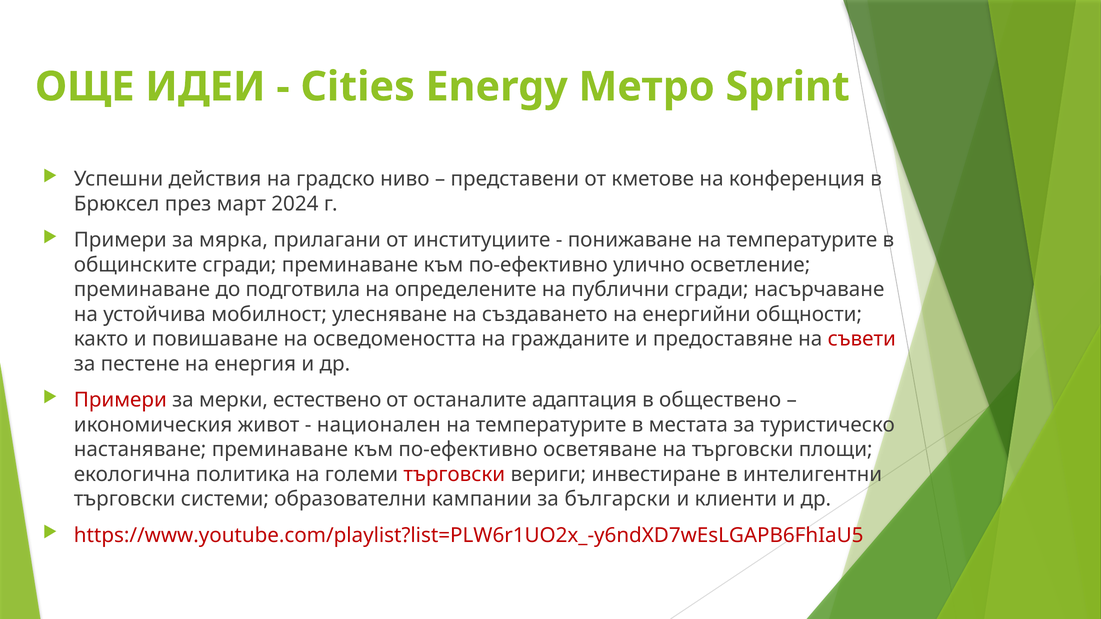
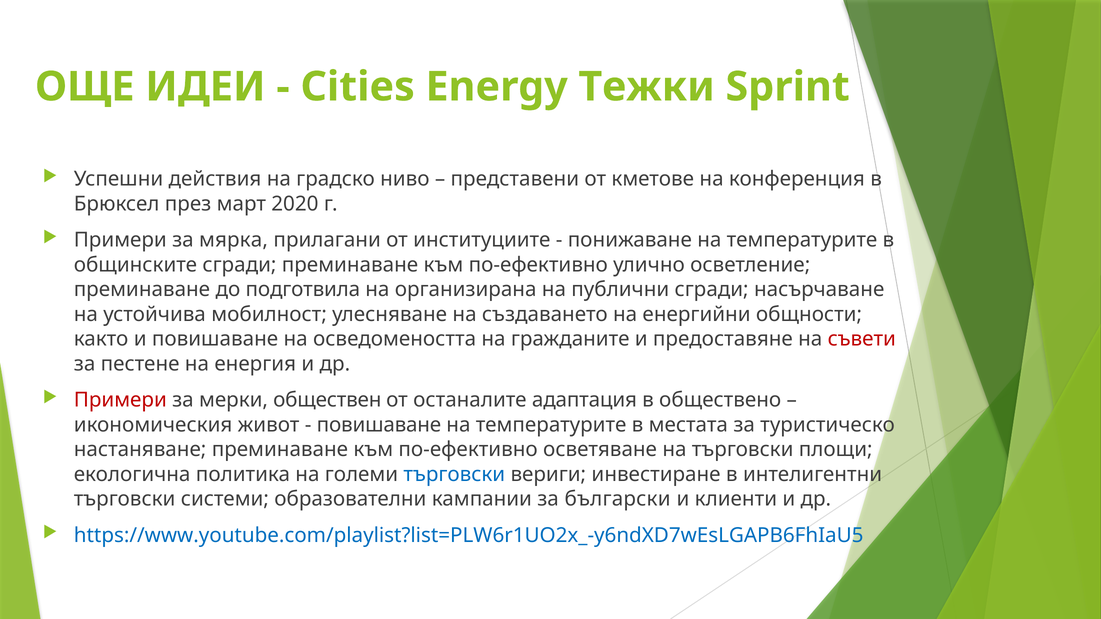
Метро: Метро -> Тежки
2024: 2024 -> 2020
определените: определените -> организирана
естествено: естествено -> обществен
национален at (379, 425): национален -> повишаване
търговски at (454, 475) colour: red -> blue
https://www.youtube.com/playlist?list=PLW6r1UO2x_-y6ndXD7wEsLGAPB6FhIaU5 colour: red -> blue
